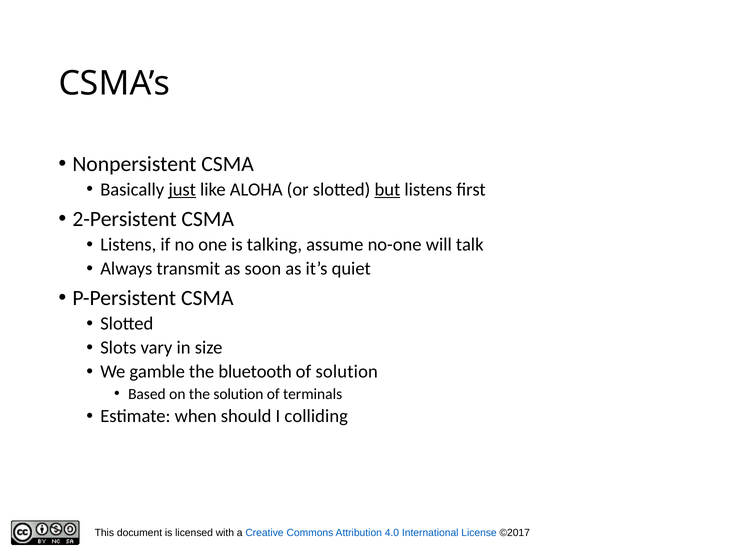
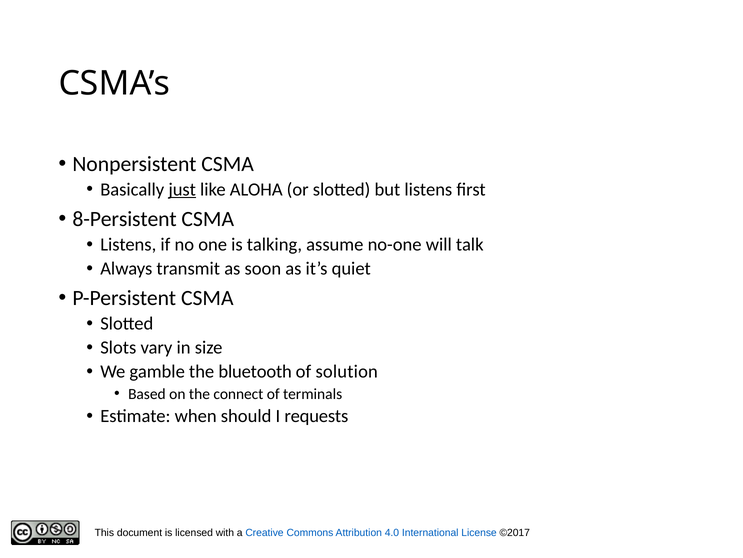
but underline: present -> none
2-Persistent: 2-Persistent -> 8-Persistent
the solution: solution -> connect
colliding: colliding -> requests
